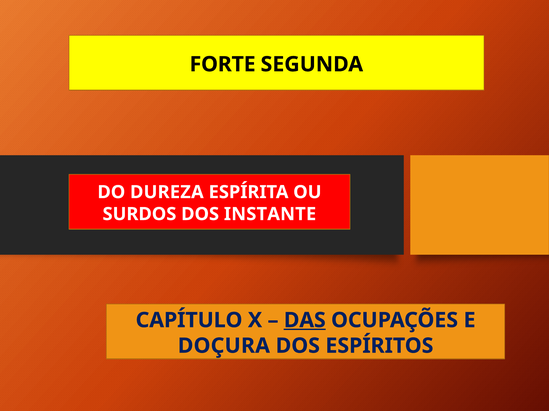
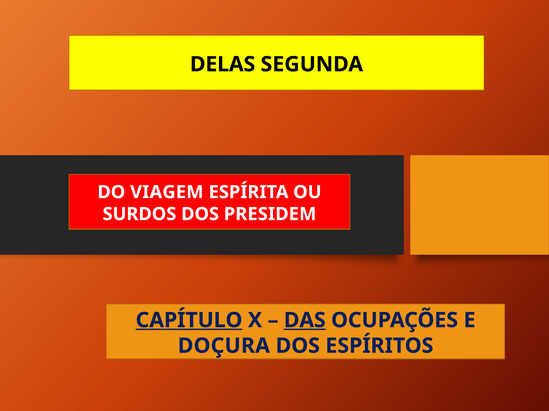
FORTE: FORTE -> DELAS
DUREZA: DUREZA -> VIAGEM
INSTANTE: INSTANTE -> PRESIDEM
CAPÍTULO underline: none -> present
